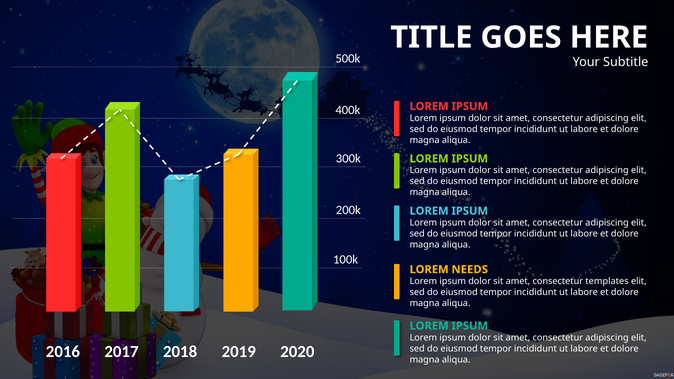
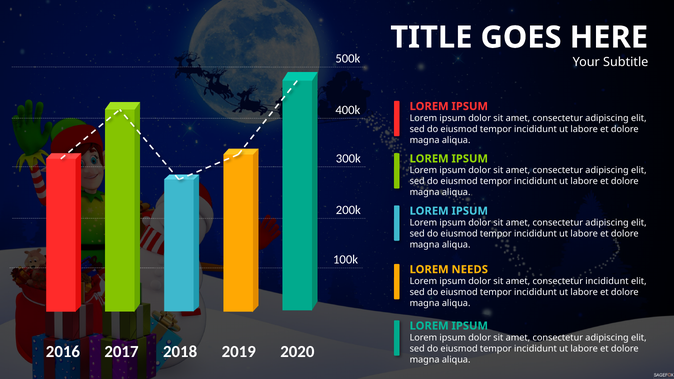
consectetur templates: templates -> incididunt
